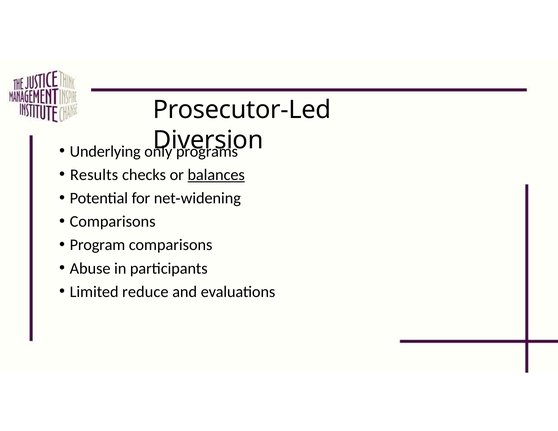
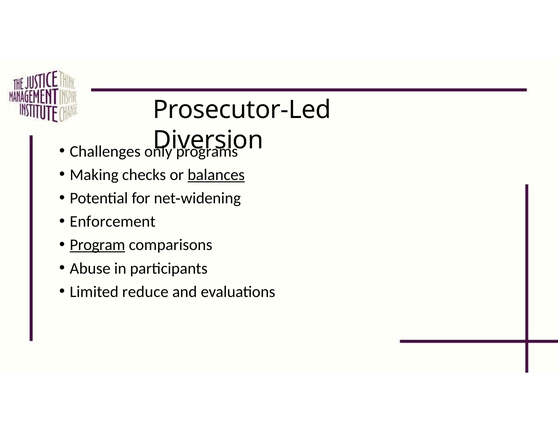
Underlying: Underlying -> Challenges
Results: Results -> Making
Comparisons at (113, 222): Comparisons -> Enforcement
Program underline: none -> present
